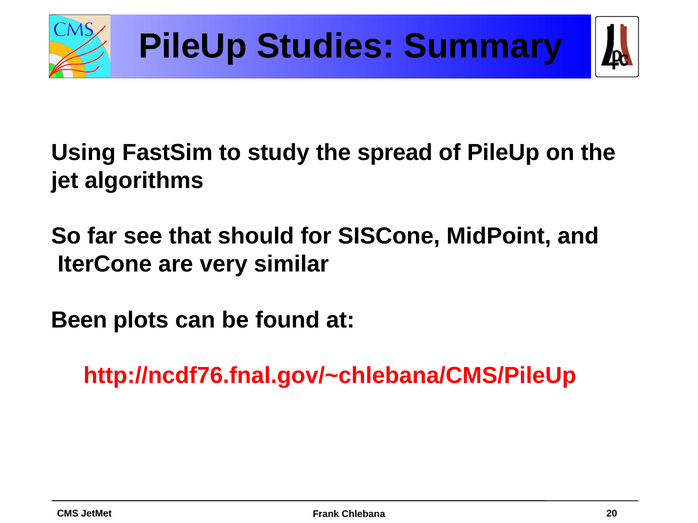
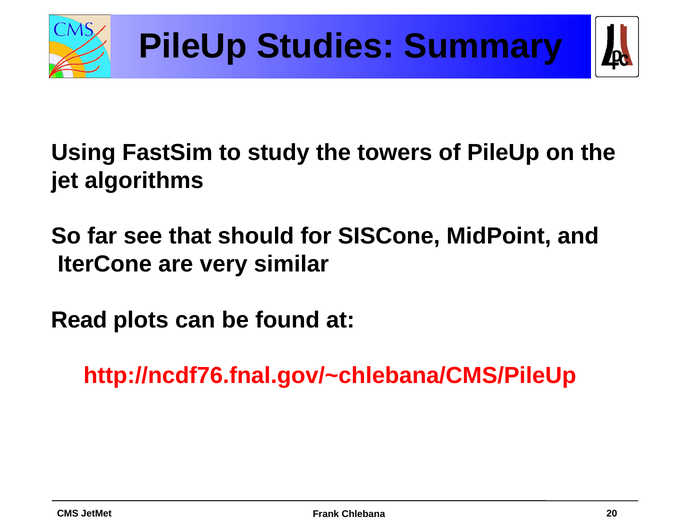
spread: spread -> towers
Been: Been -> Read
